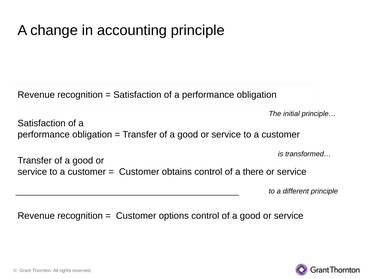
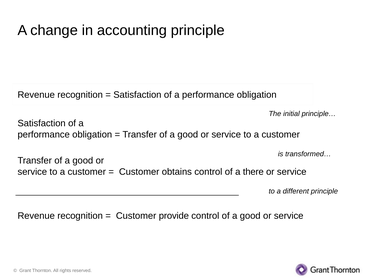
options: options -> provide
